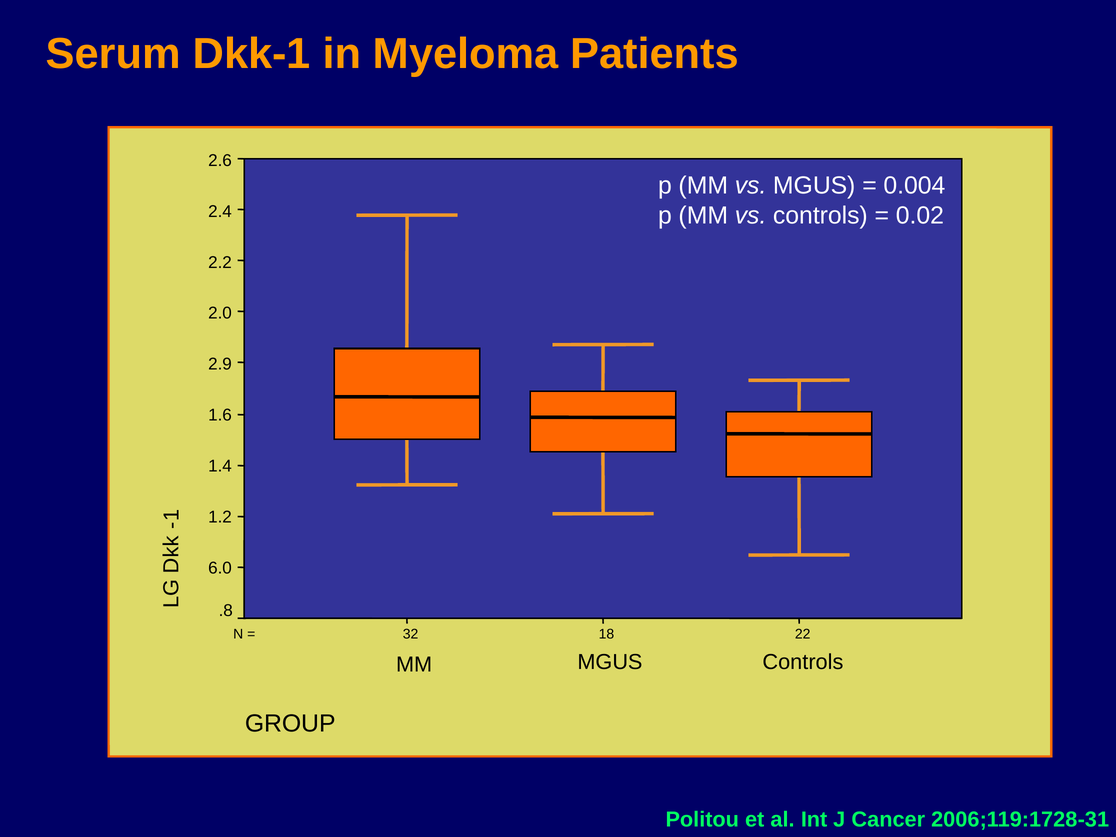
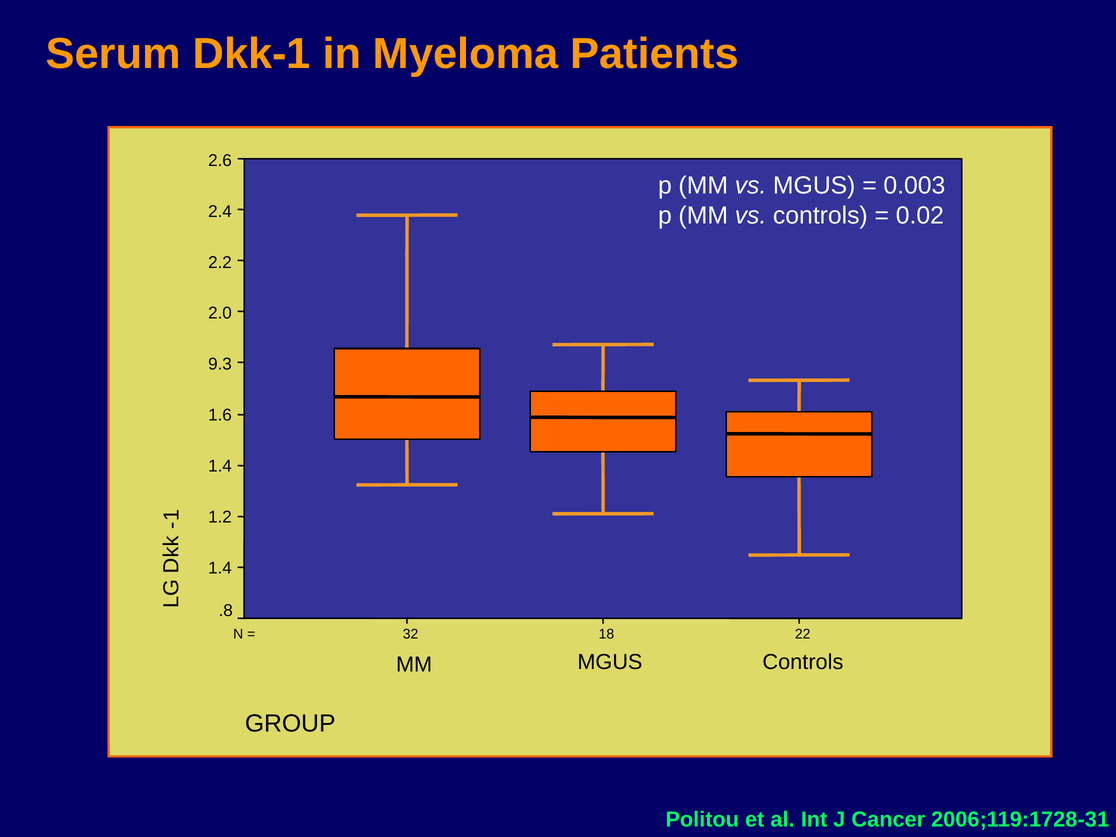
0.004: 0.004 -> 0.003
2.9: 2.9 -> 9.3
6.0 at (220, 568): 6.0 -> 1.4
